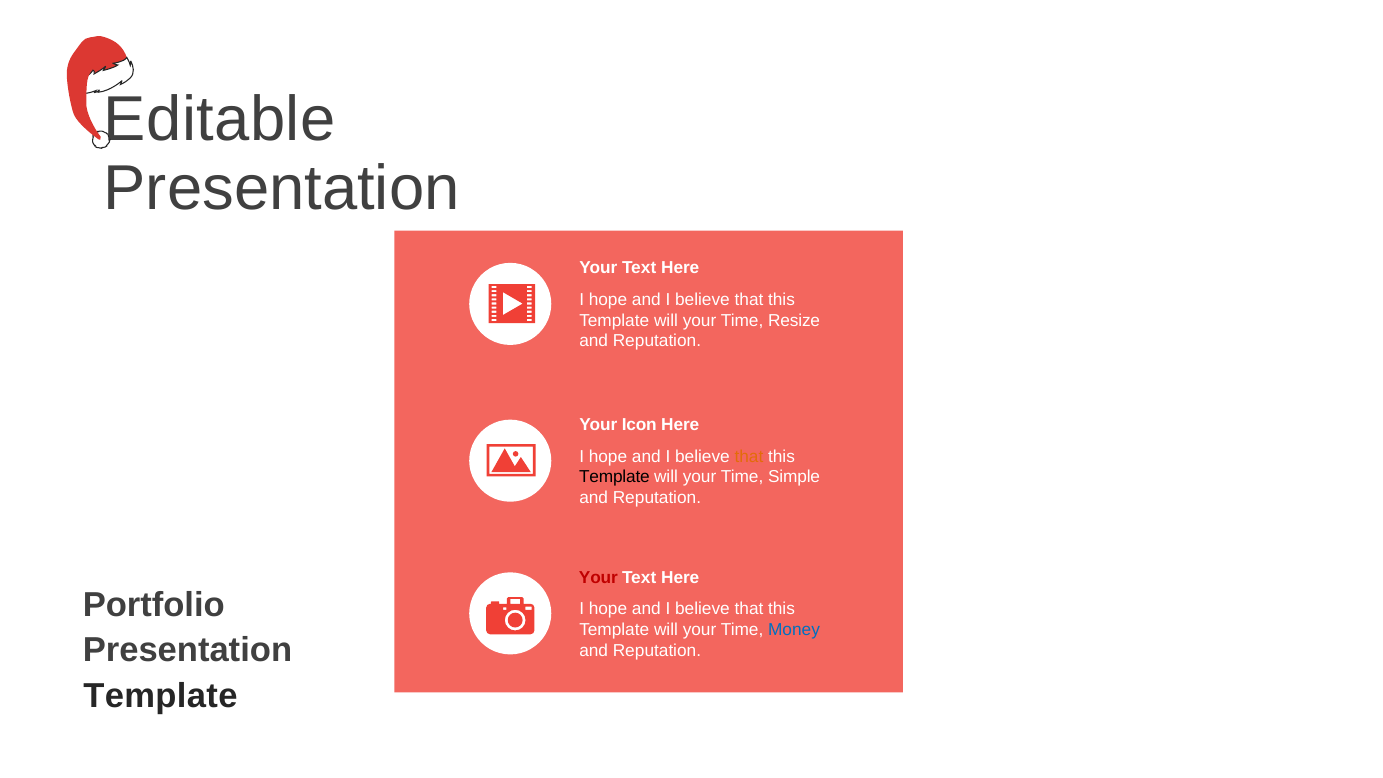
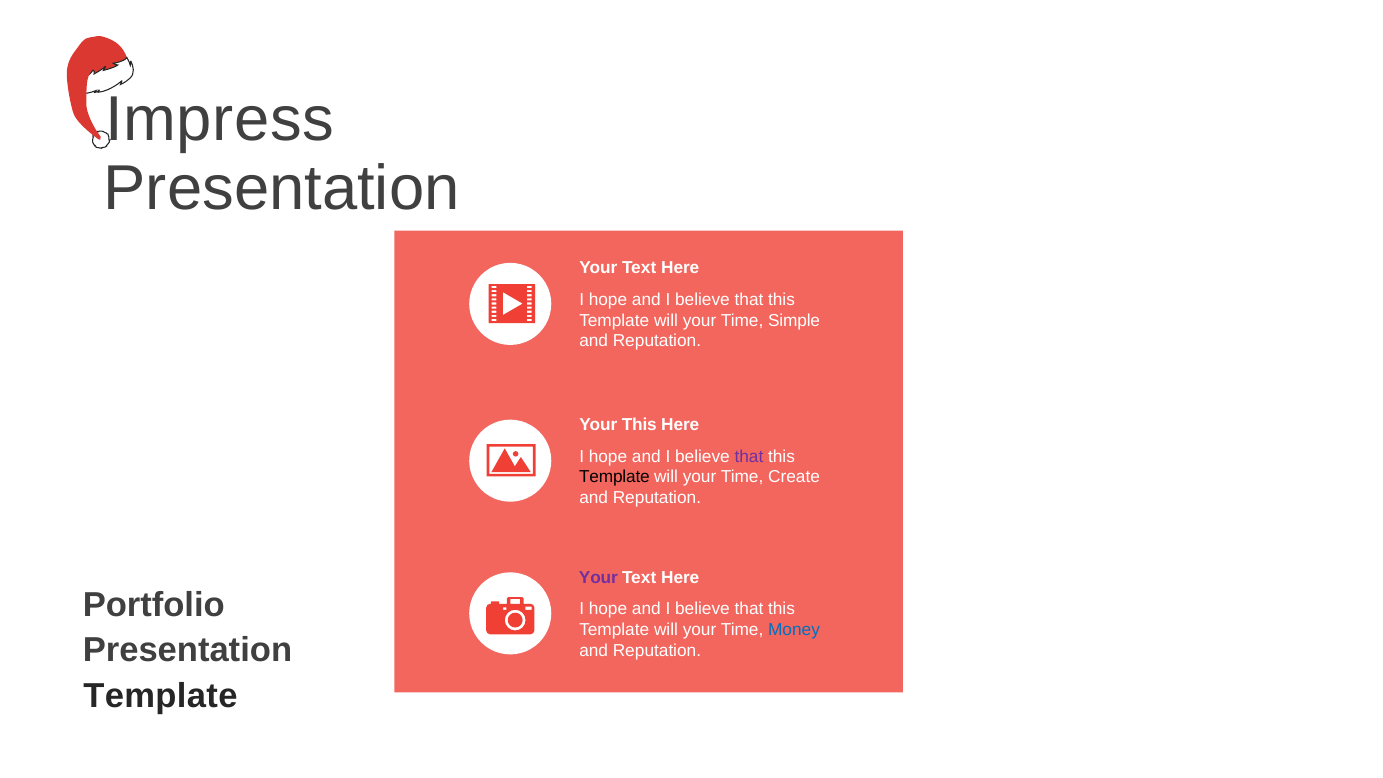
Editable: Editable -> Impress
Resize: Resize -> Simple
Your Icon: Icon -> This
that at (749, 456) colour: orange -> purple
Simple: Simple -> Create
Your at (598, 578) colour: red -> purple
